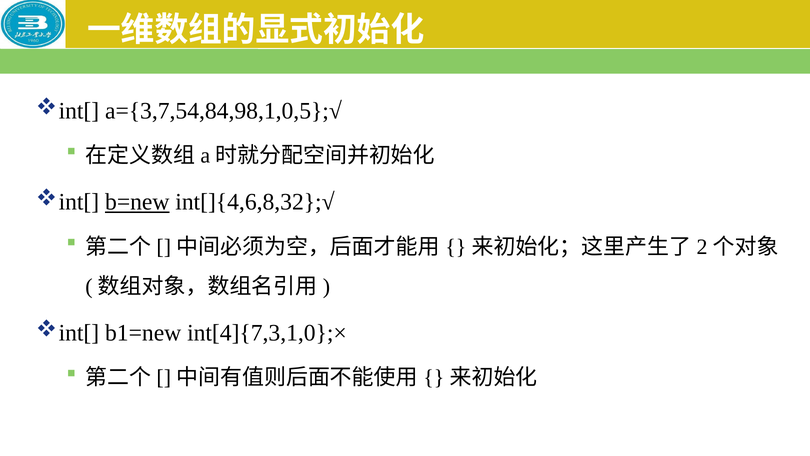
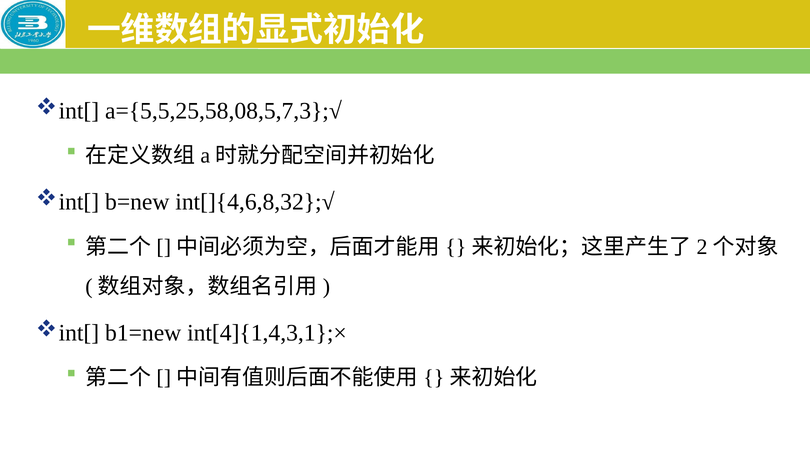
a={3,7,54,84,98,1,0,5};√: a={3,7,54,84,98,1,0,5};√ -> a={5,5,25,58,08,5,7,3};√
b=new underline: present -> none
int[4]{7,3,1,0};×: int[4]{7,3,1,0};× -> int[4]{1,4,3,1};×
